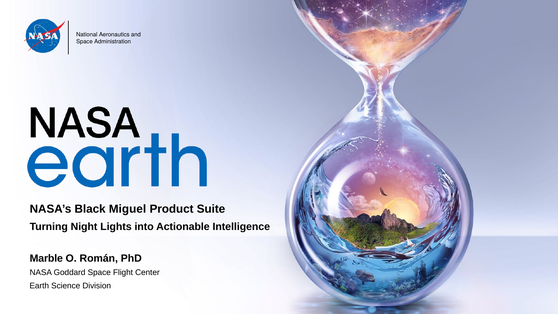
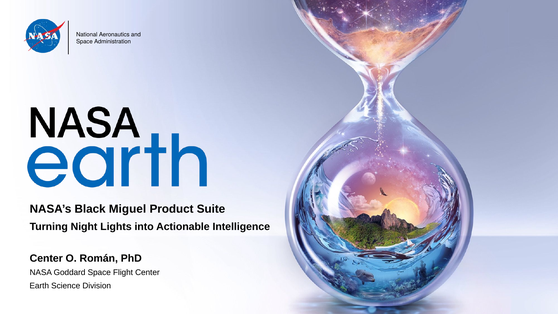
Marble at (46, 258): Marble -> Center
